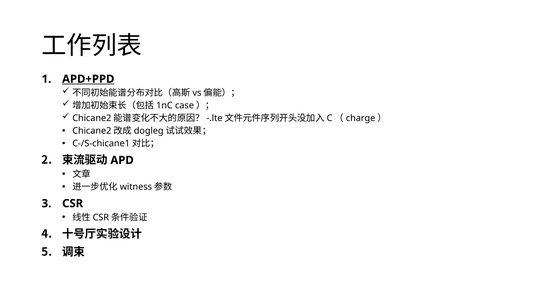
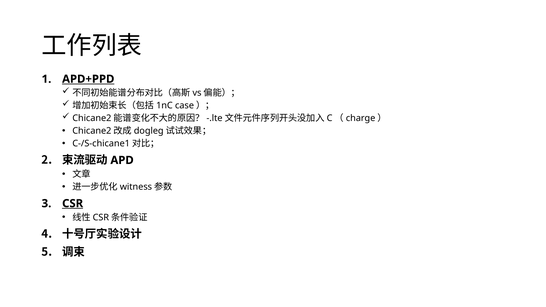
CSR underline: none -> present
